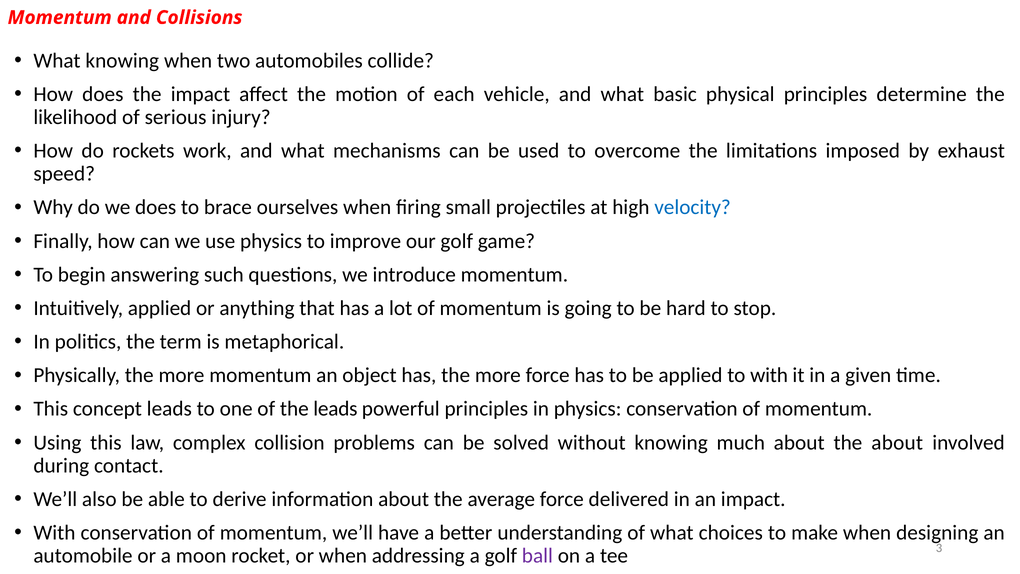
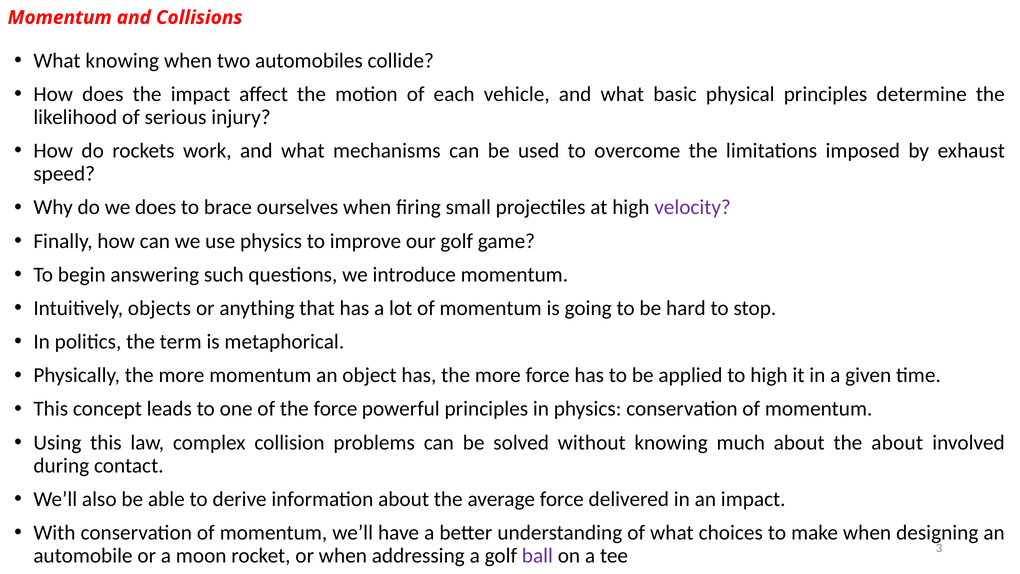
velocity colour: blue -> purple
Intuitively applied: applied -> objects
to with: with -> high
the leads: leads -> force
